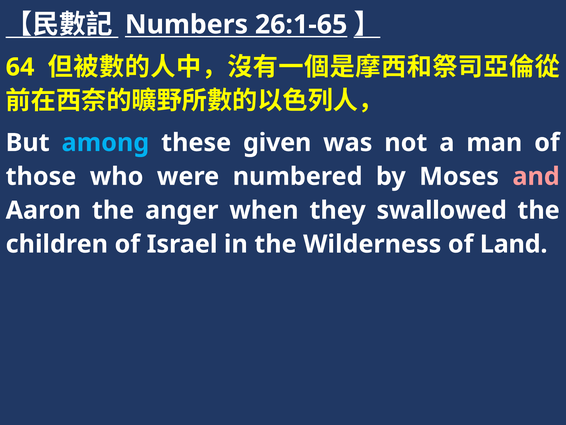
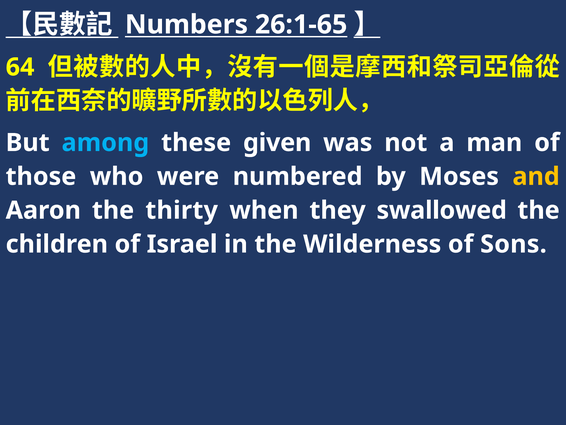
and colour: pink -> yellow
anger: anger -> thirty
Land: Land -> Sons
